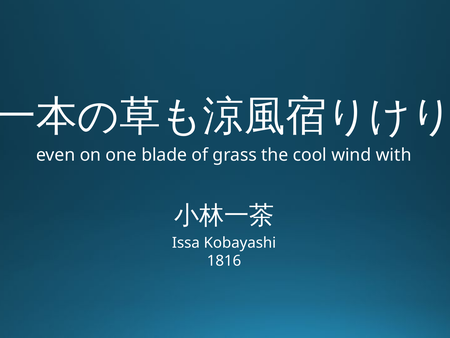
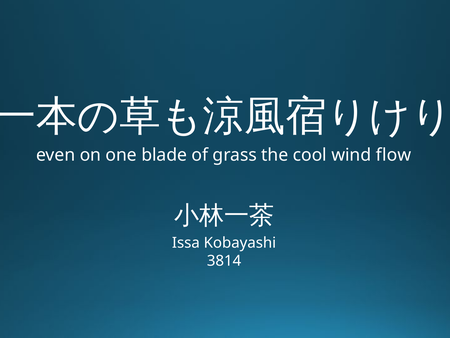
with: with -> flow
1816: 1816 -> 3814
